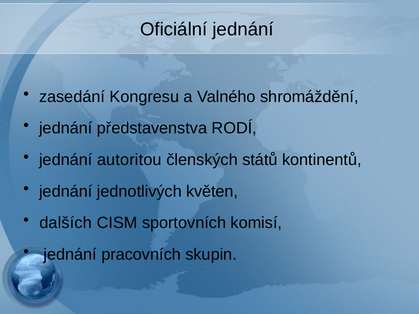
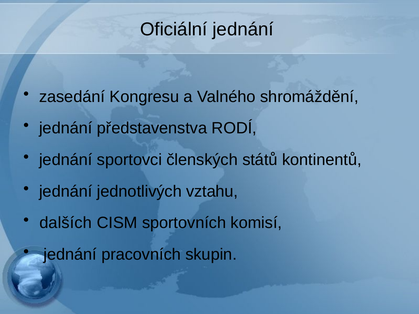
autoritou: autoritou -> sportovci
květen: květen -> vztahu
